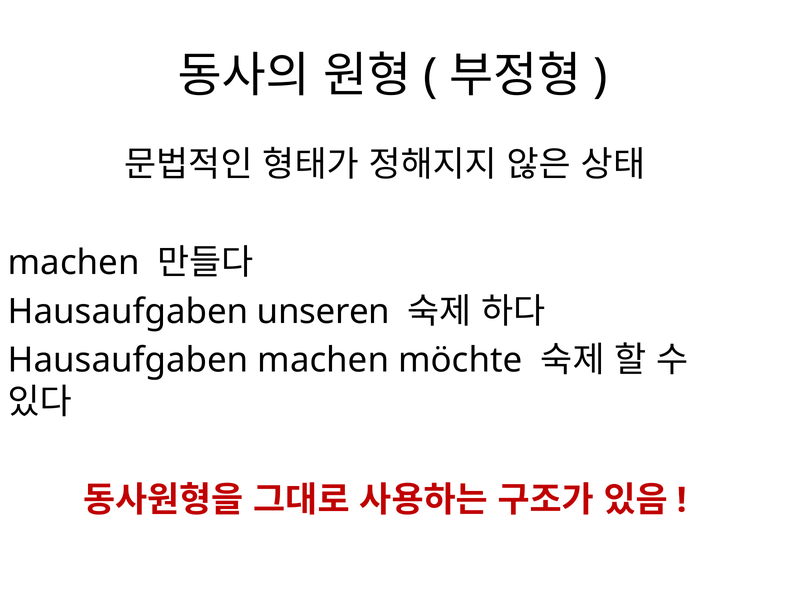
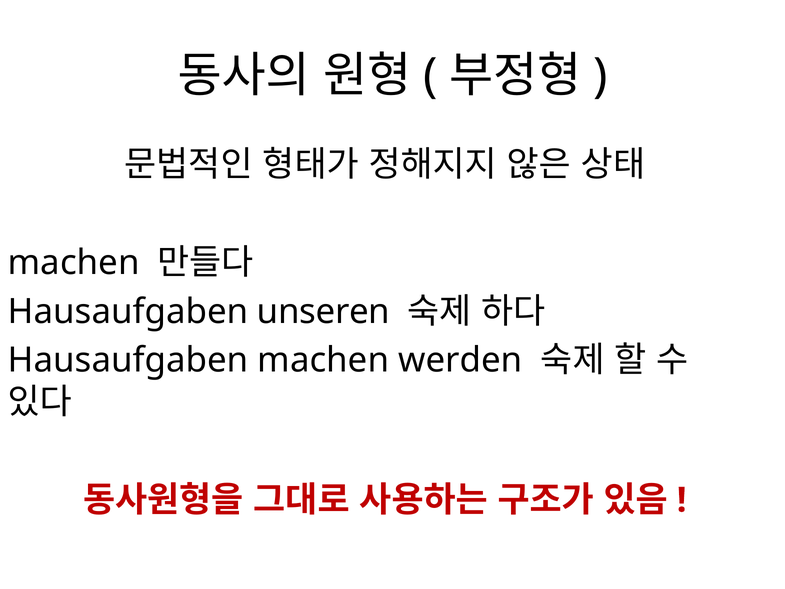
möchte: möchte -> werden
